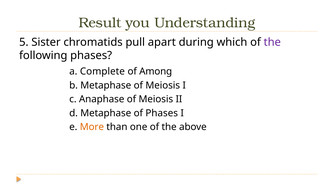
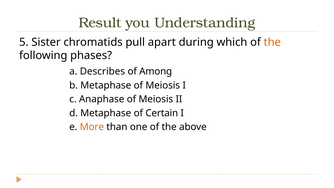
the at (272, 42) colour: purple -> orange
Complete: Complete -> Describes
of Phases: Phases -> Certain
